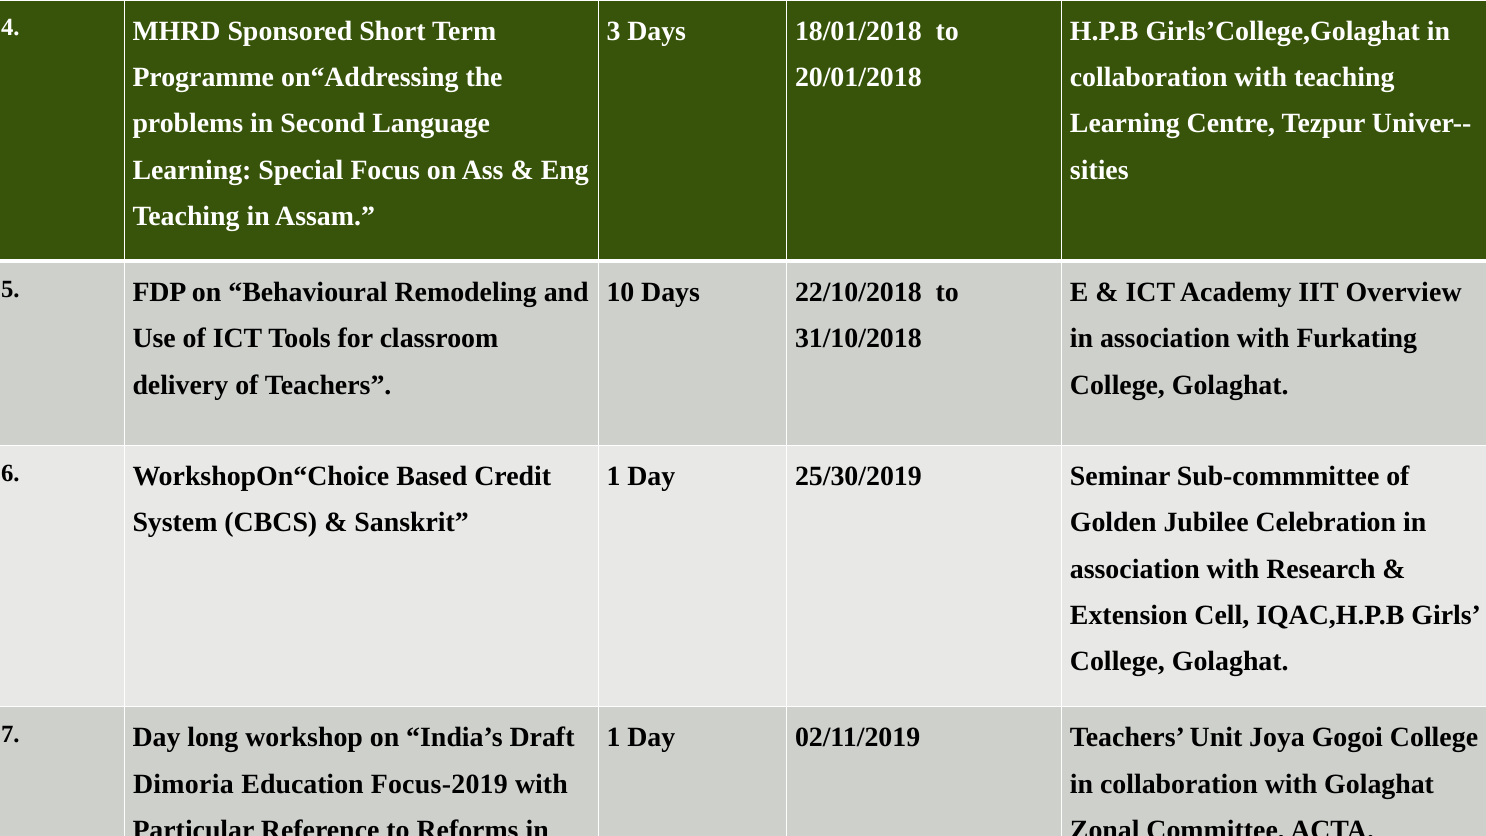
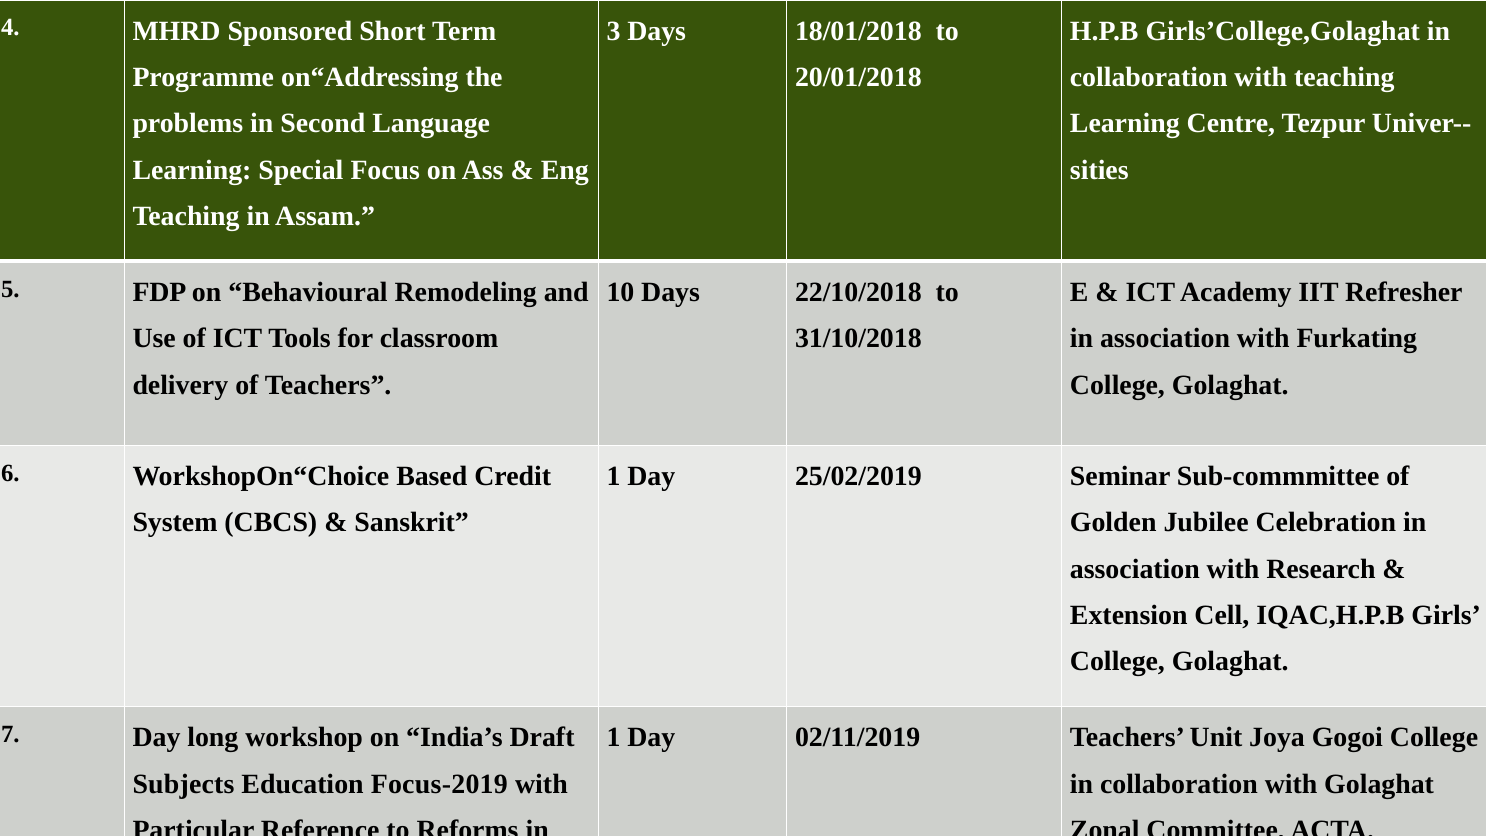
Overview: Overview -> Refresher
25/30/2019: 25/30/2019 -> 25/02/2019
Dimoria: Dimoria -> Subjects
